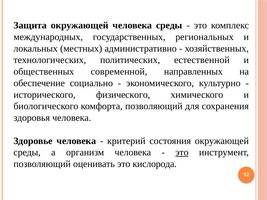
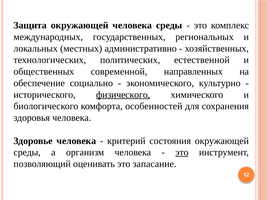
физического underline: none -> present
комфорта позволяющий: позволяющий -> особенностей
кислорода: кислорода -> запасание
